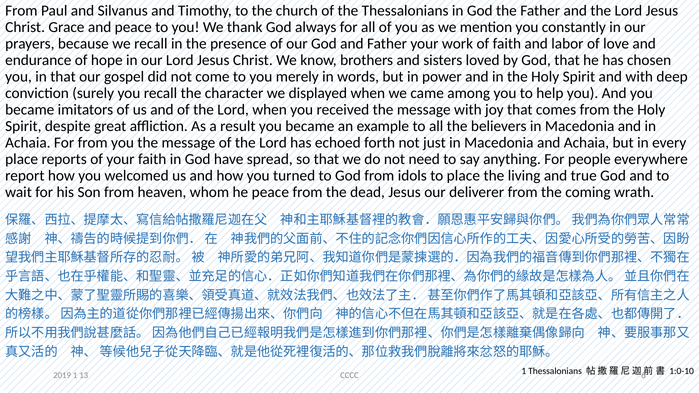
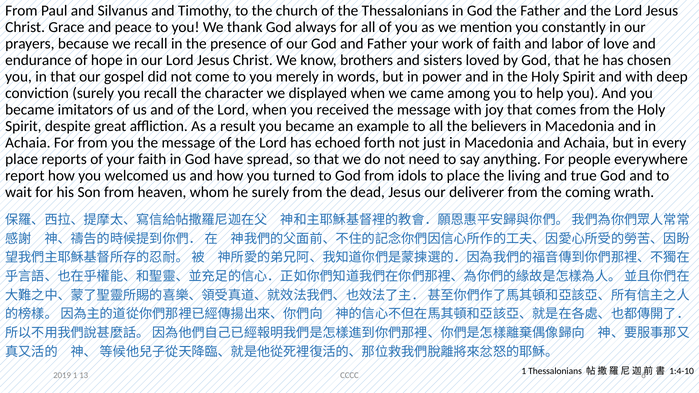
he peace: peace -> surely
1:0-10: 1:0-10 -> 1:4-10
